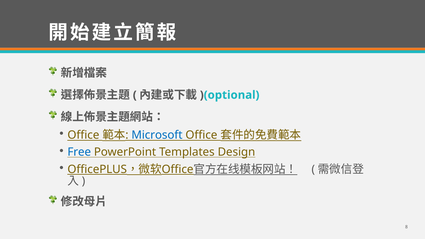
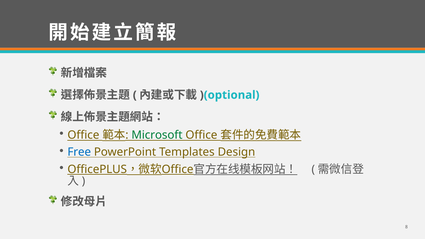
Microsoft colour: blue -> green
